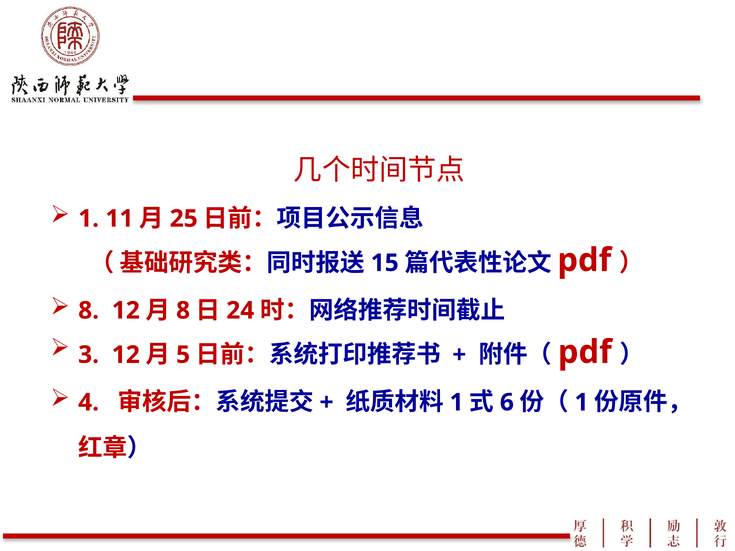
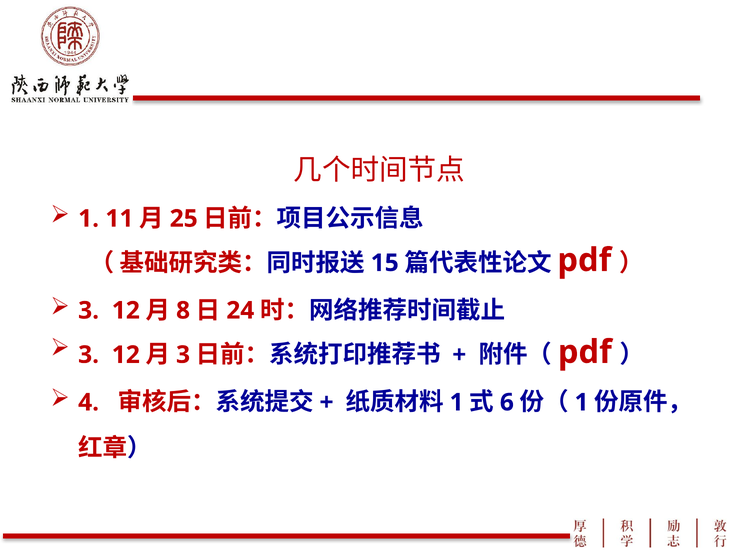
8 at (89, 311): 8 -> 3
5 at (183, 355): 5 -> 3
